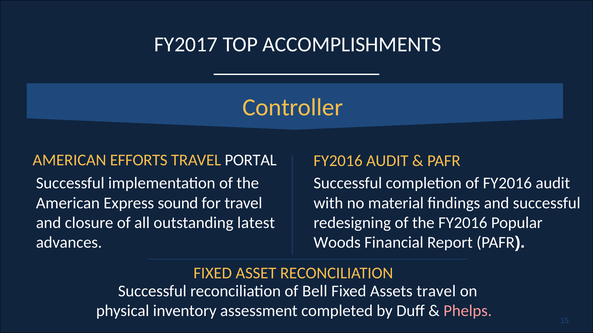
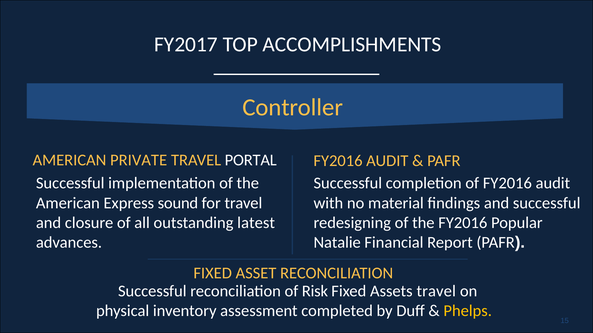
EFFORTS: EFFORTS -> PRIVATE
Woods: Woods -> Natalie
Bell: Bell -> Risk
Phelps colour: pink -> yellow
